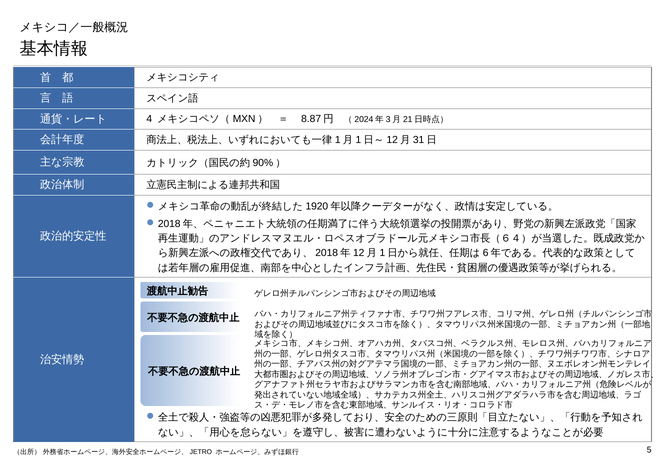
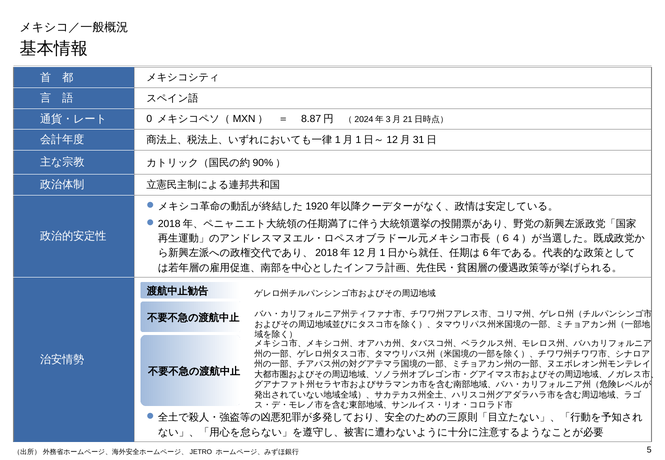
4: 4 -> 0
